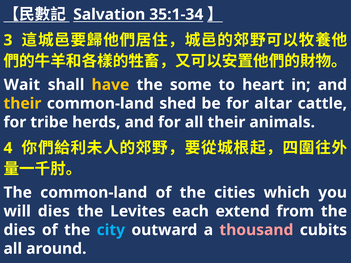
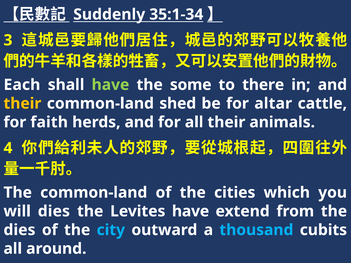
Salvation: Salvation -> Suddenly
Wait: Wait -> Each
have at (110, 85) colour: yellow -> light green
heart: heart -> there
tribe: tribe -> faith
Levites each: each -> have
thousand colour: pink -> light blue
